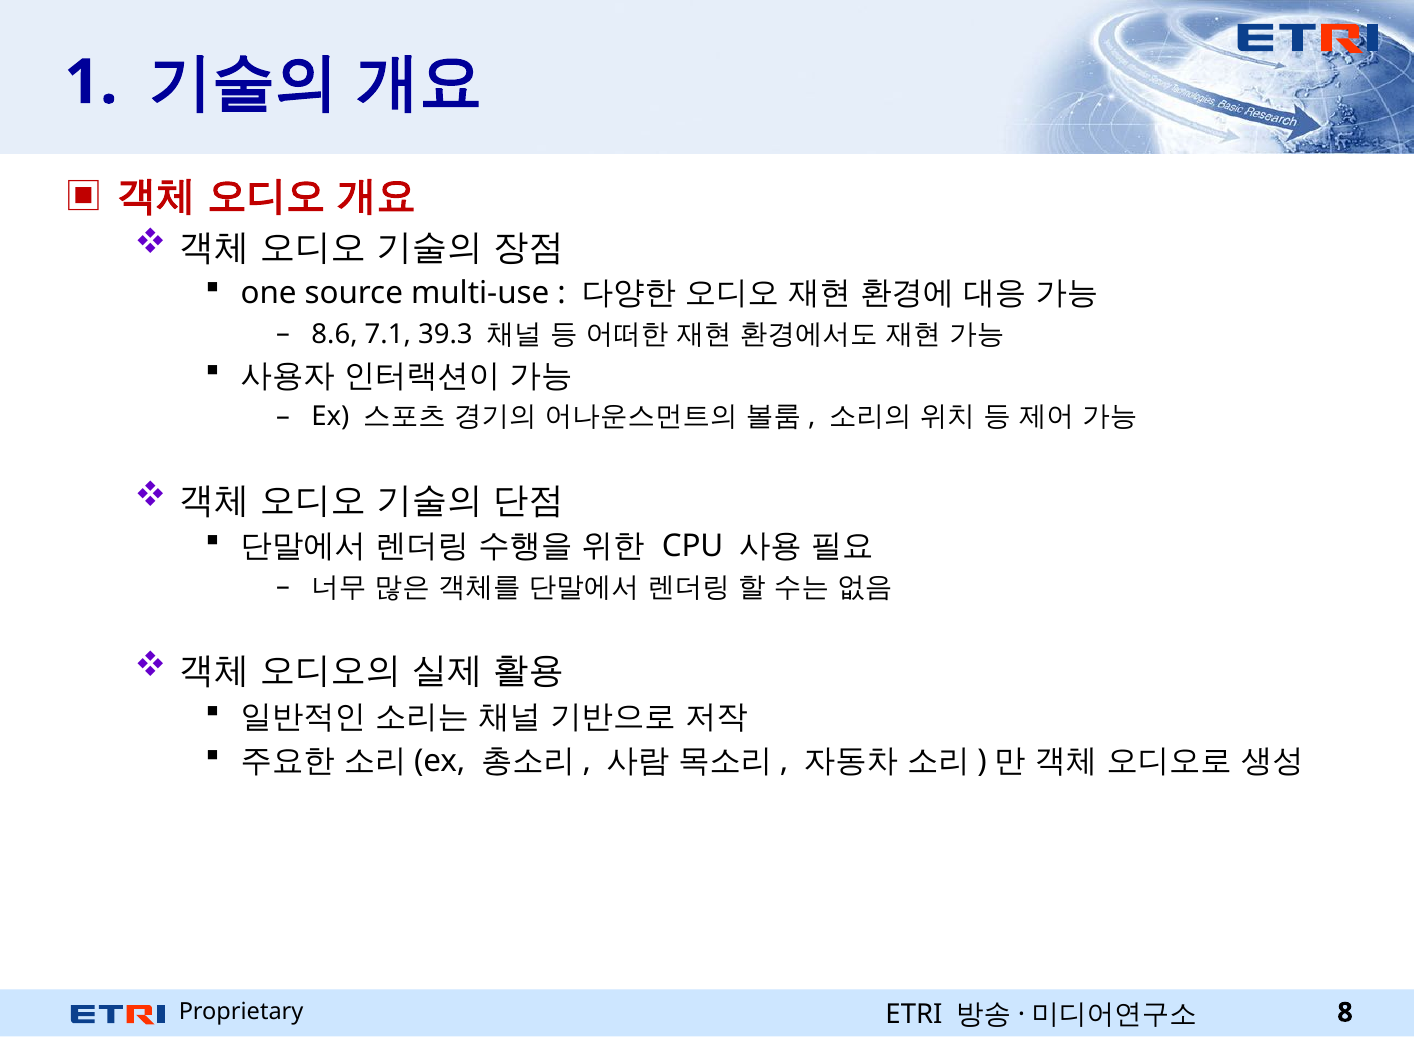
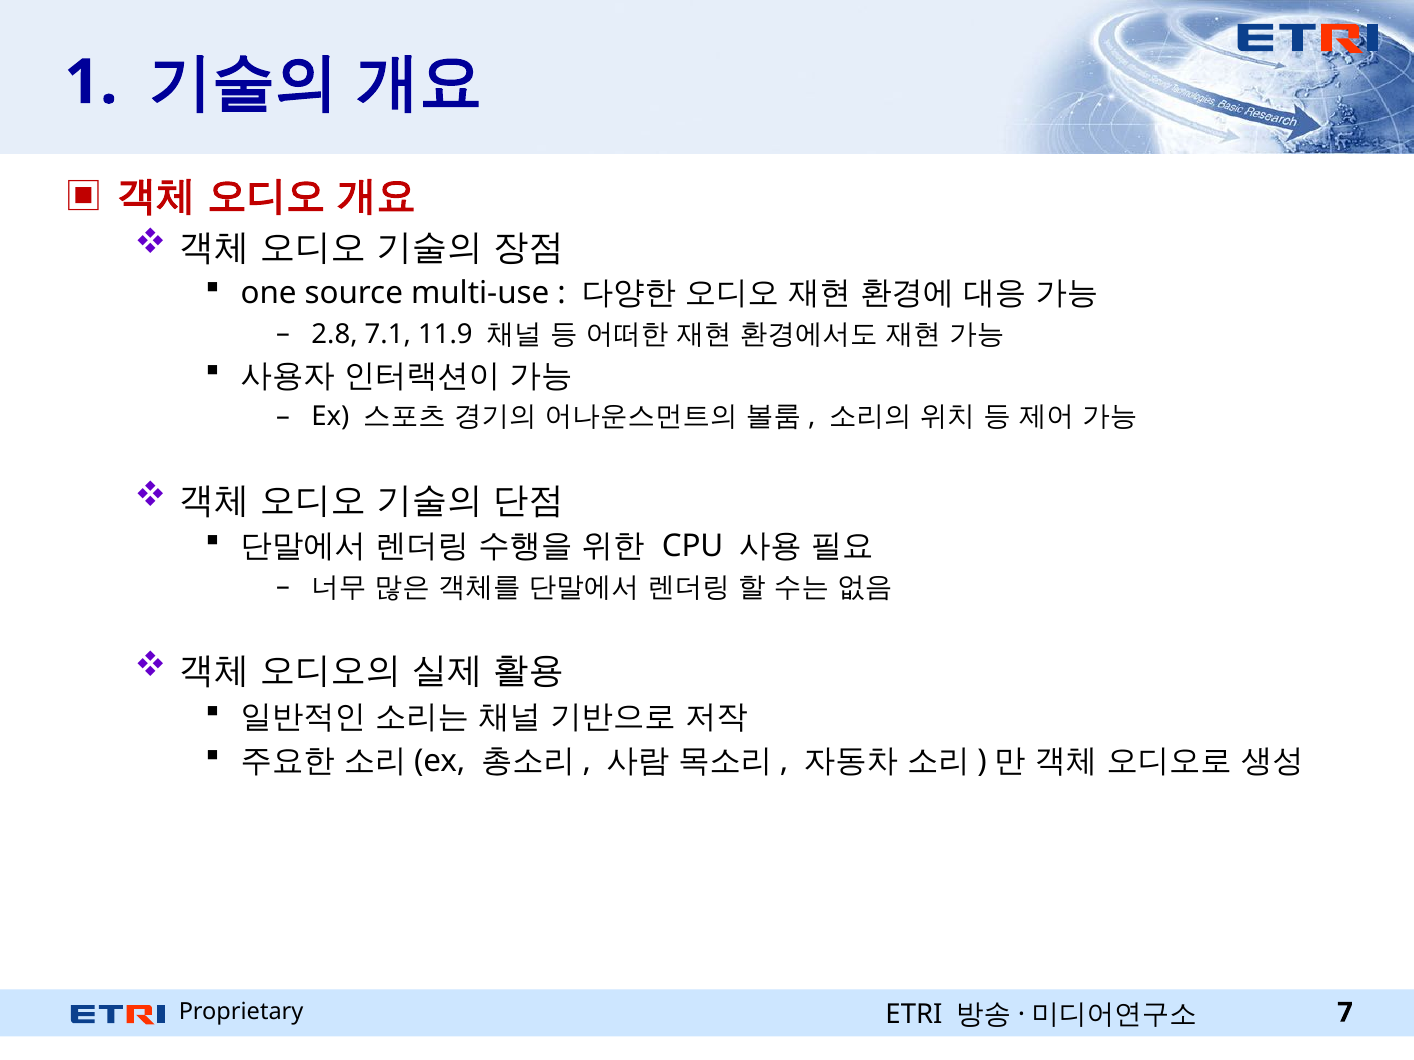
8.6: 8.6 -> 2.8
39.3: 39.3 -> 11.9
8: 8 -> 7
